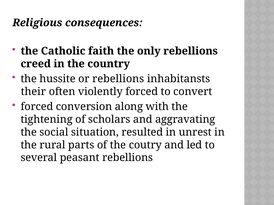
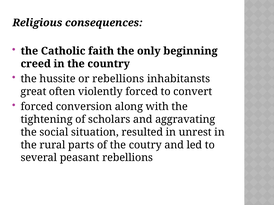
only rebellions: rebellions -> beginning
their: their -> great
